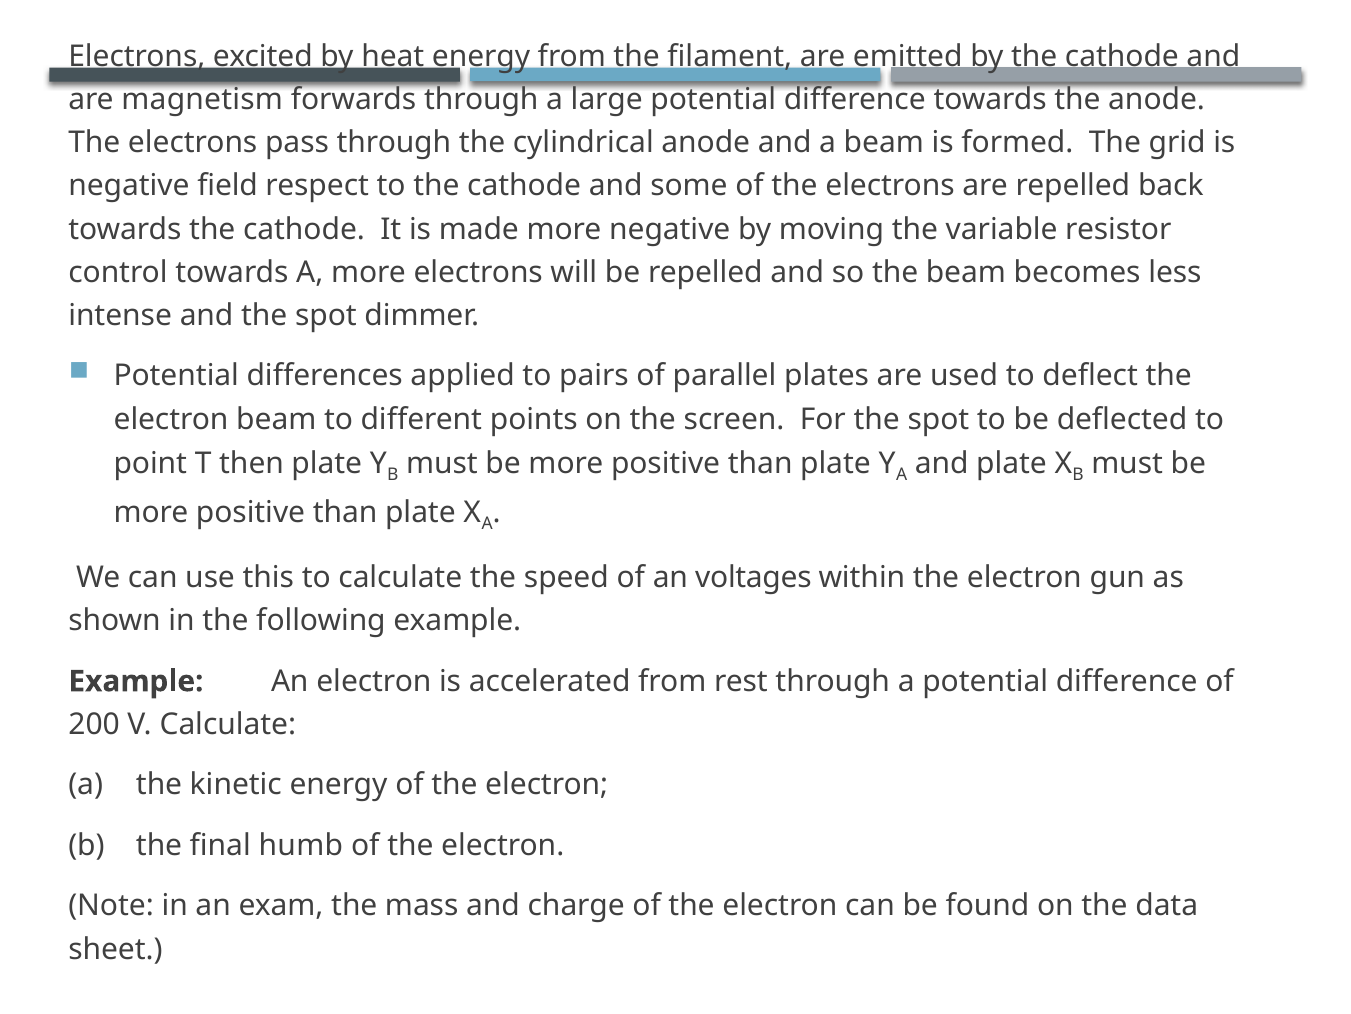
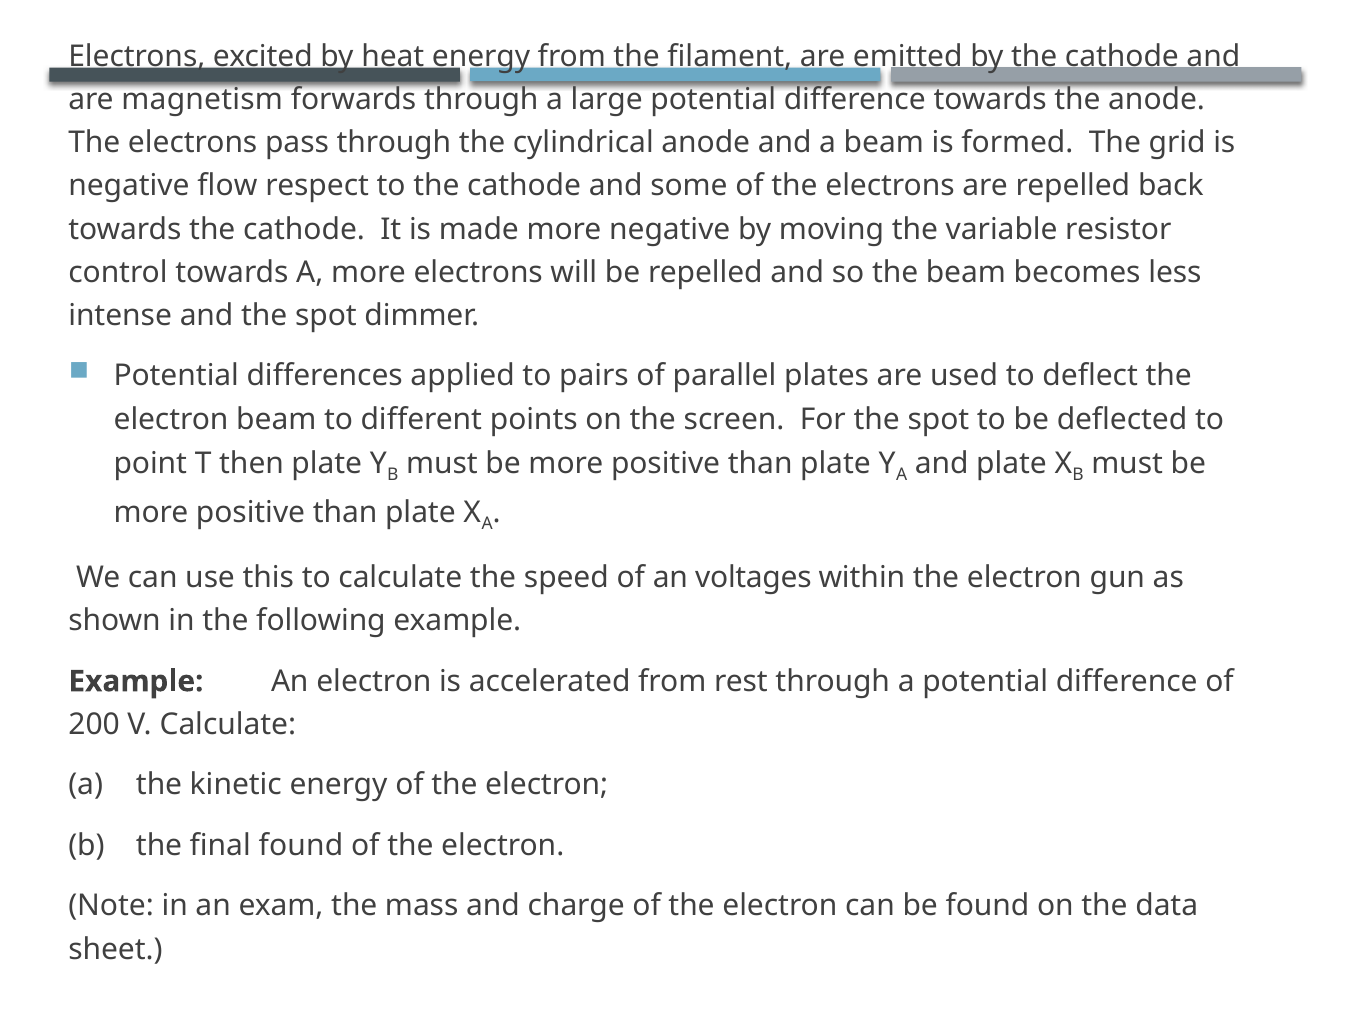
field: field -> flow
final humb: humb -> found
